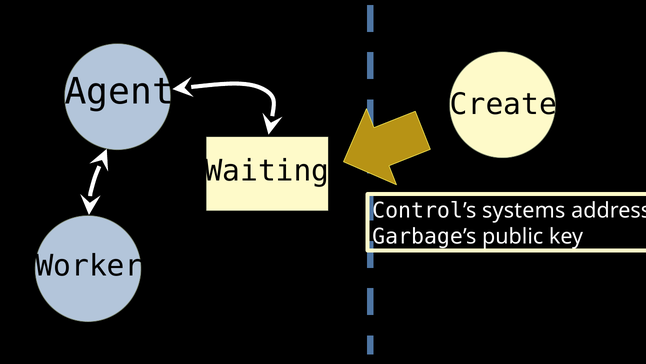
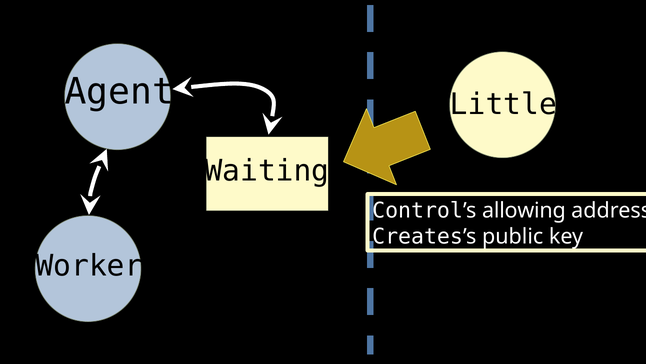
Create: Create -> Little
systems: systems -> allowing
Garbage: Garbage -> Creates
